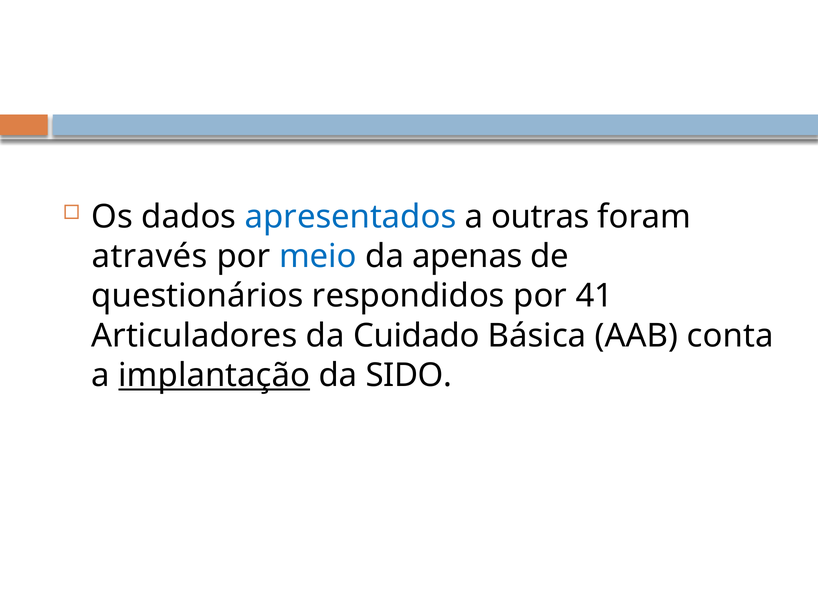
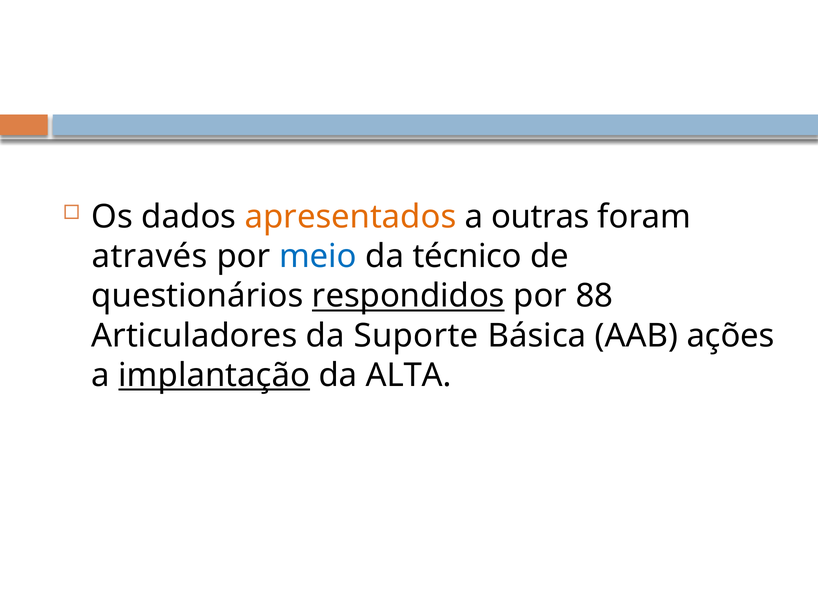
apresentados colour: blue -> orange
apenas: apenas -> técnico
respondidos underline: none -> present
41: 41 -> 88
Cuidado: Cuidado -> Suporte
conta: conta -> ações
SIDO: SIDO -> ALTA
